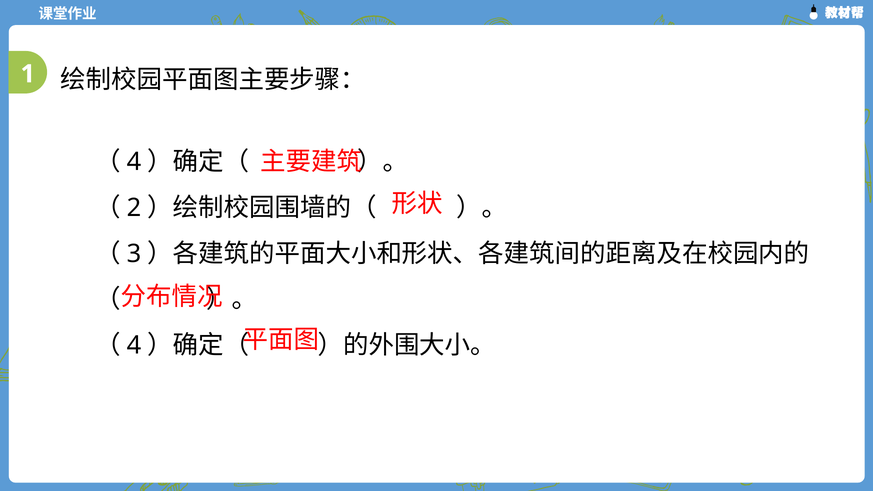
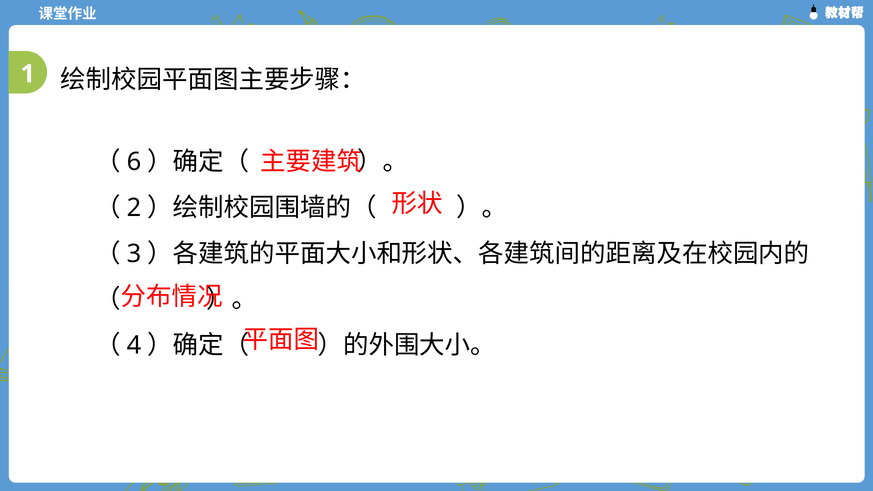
4 at (134, 162): 4 -> 6
